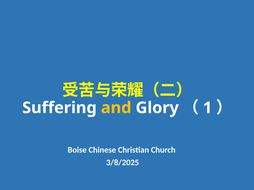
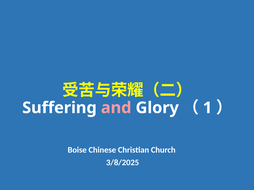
and colour: yellow -> pink
